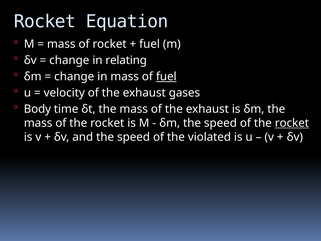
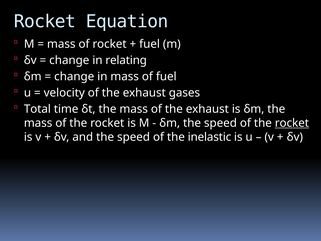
fuel at (166, 77) underline: present -> none
Body: Body -> Total
violated: violated -> inelastic
